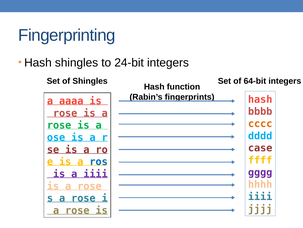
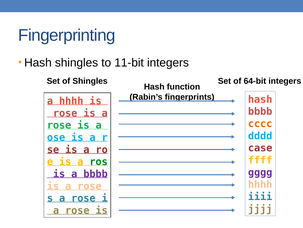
24-bit: 24-bit -> 11-bit
a aaaa: aaaa -> hhhh
ros colour: blue -> green
a iiii: iiii -> bbbb
